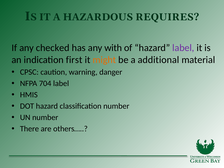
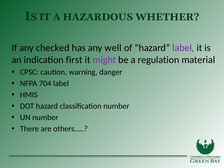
REQUIRES: REQUIRES -> WHETHER
with: with -> well
might colour: orange -> purple
additional: additional -> regulation
